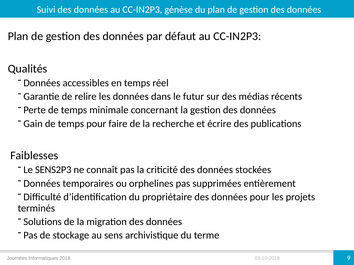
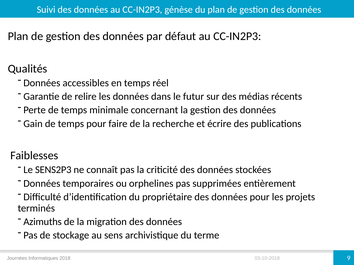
Solutions: Solutions -> Azimuths
